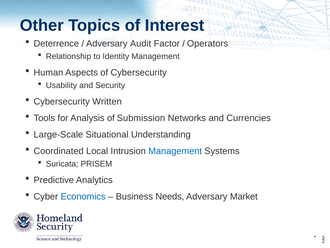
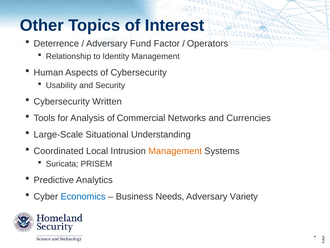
Audit: Audit -> Fund
Submission: Submission -> Commercial
Management at (175, 151) colour: blue -> orange
Market: Market -> Variety
